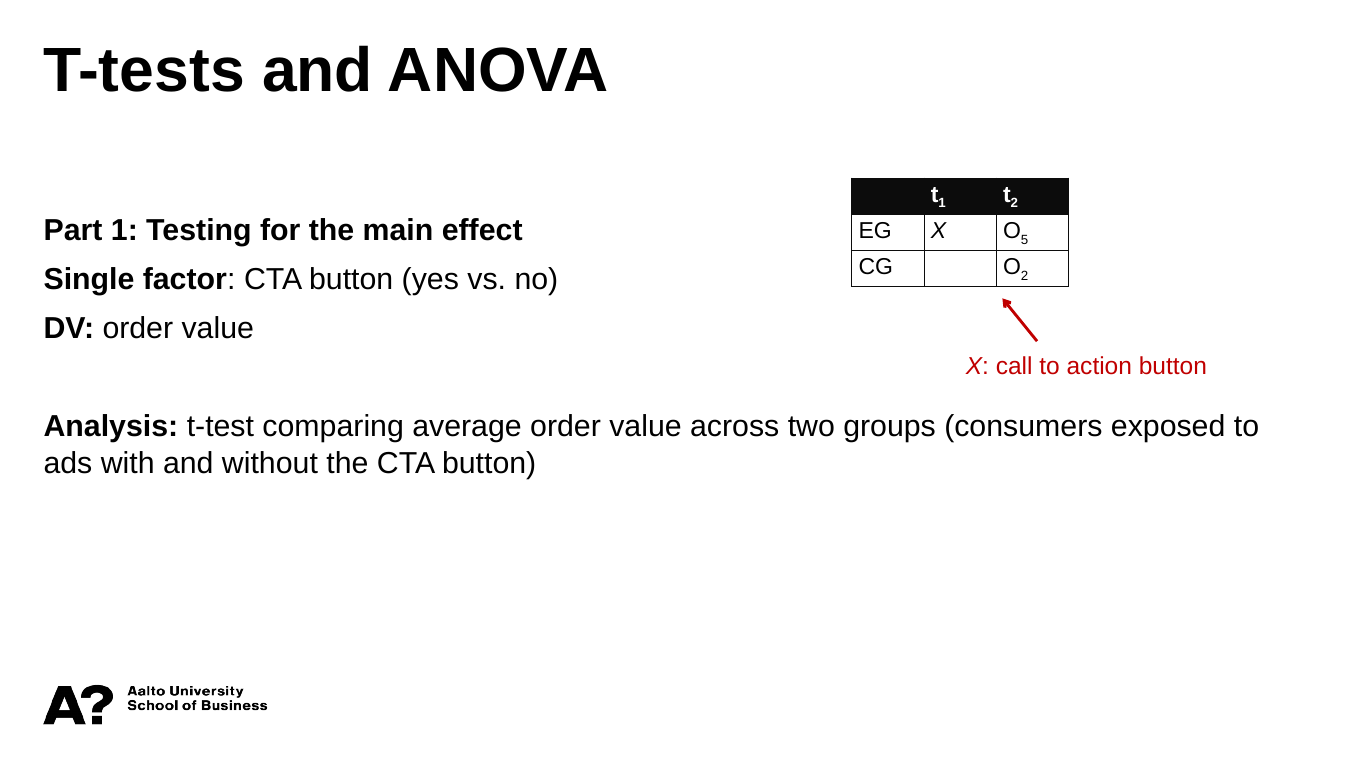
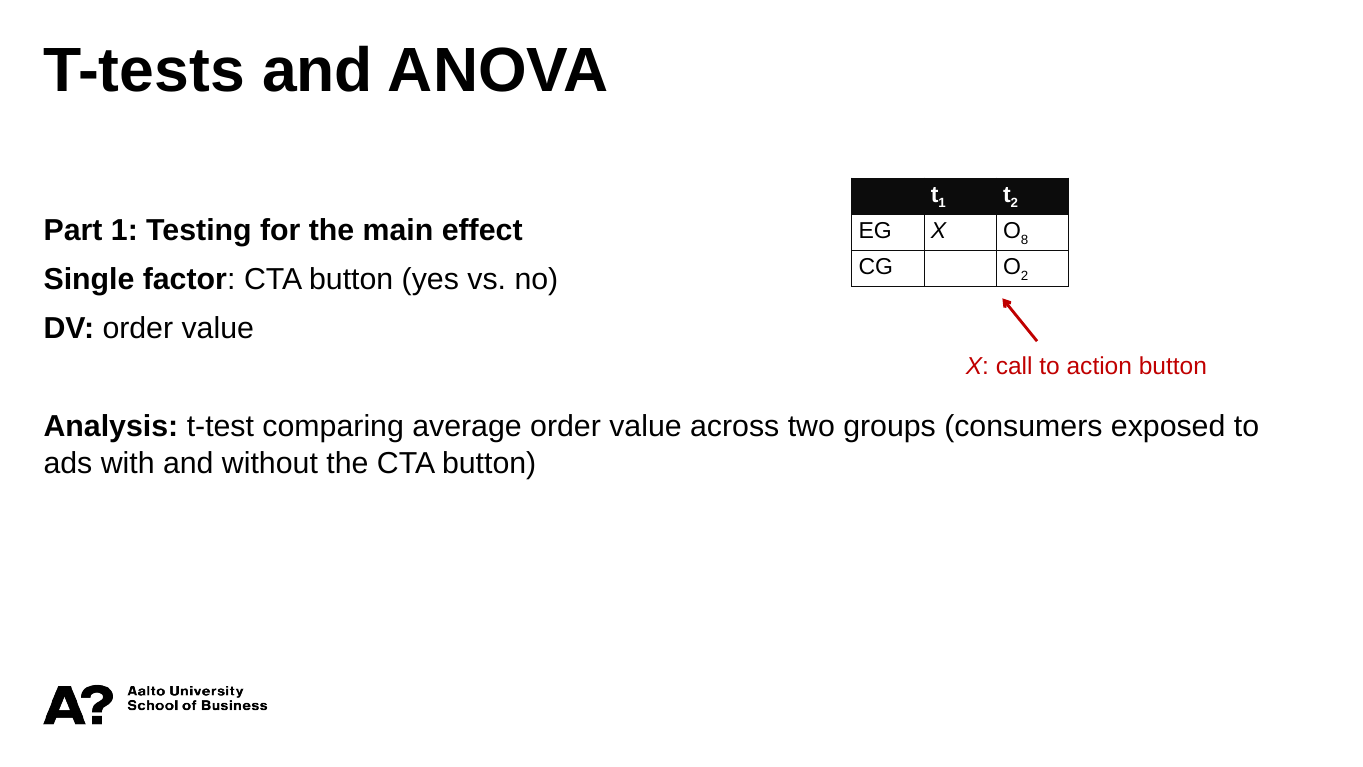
5: 5 -> 8
